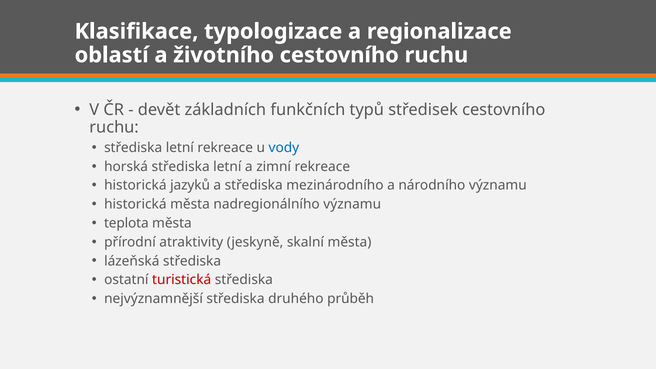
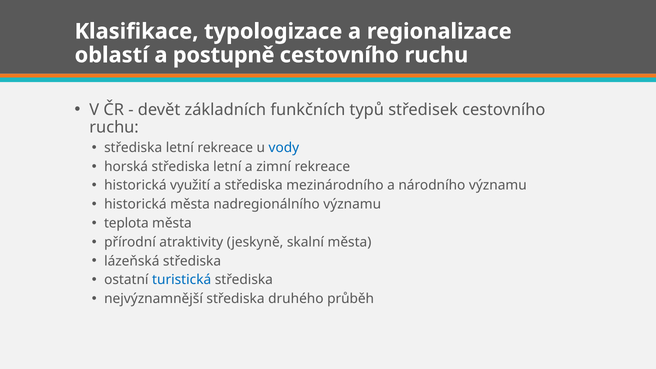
životního: životního -> postupně
jazyků: jazyků -> využití
turistická colour: red -> blue
